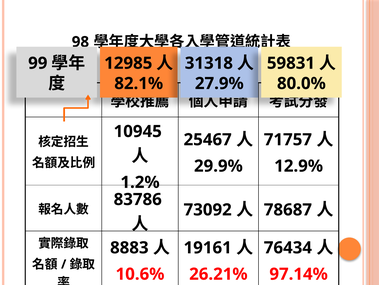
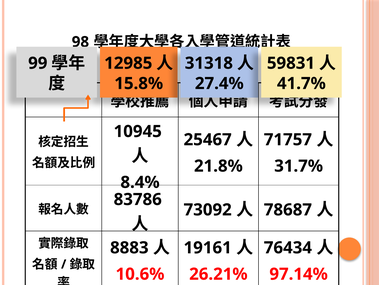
82.1%: 82.1% -> 15.8%
27.9%: 27.9% -> 27.4%
80.0%: 80.0% -> 41.7%
29.9%: 29.9% -> 21.8%
12.9%: 12.9% -> 31.7%
1.2%: 1.2% -> 8.4%
